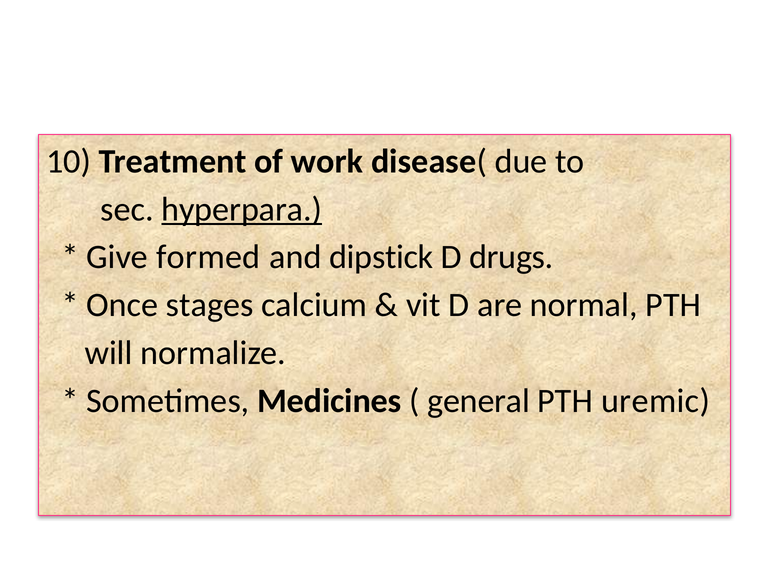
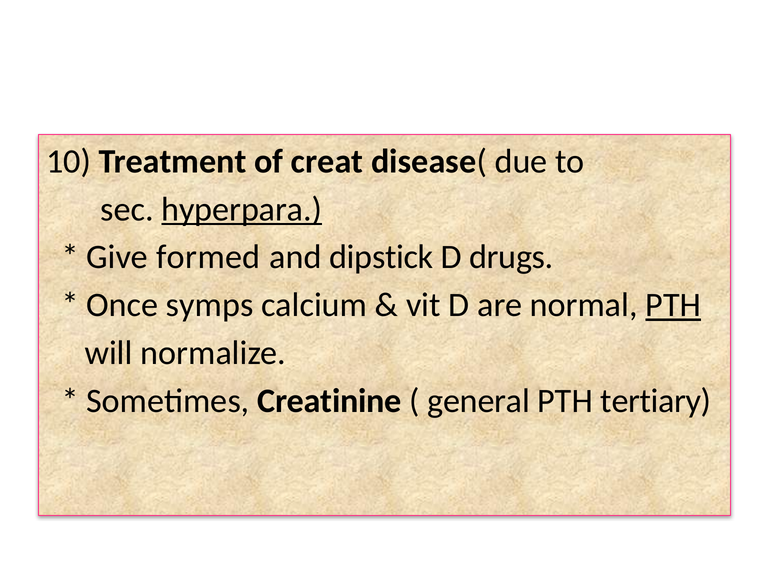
work: work -> creat
stages: stages -> symps
PTH at (673, 305) underline: none -> present
Medicines: Medicines -> Creatinine
uremic: uremic -> tertiary
